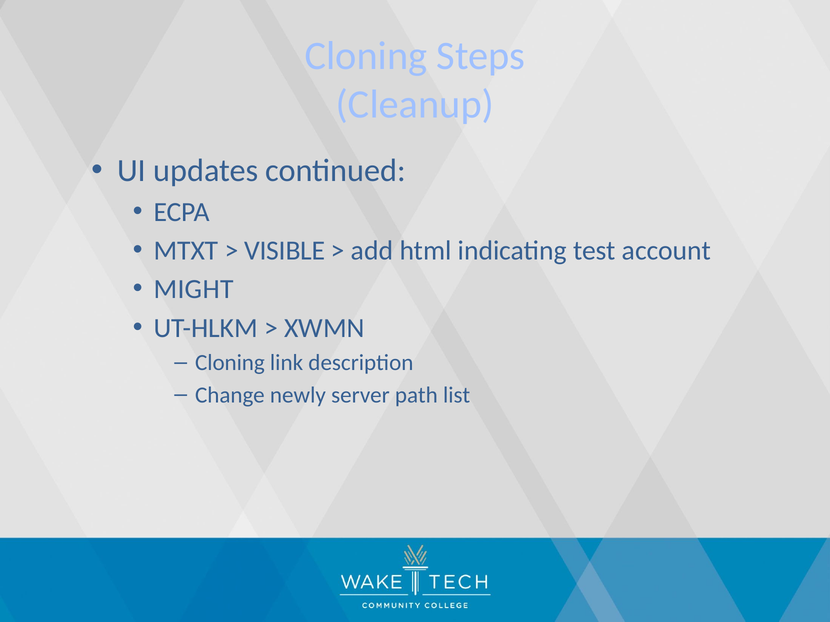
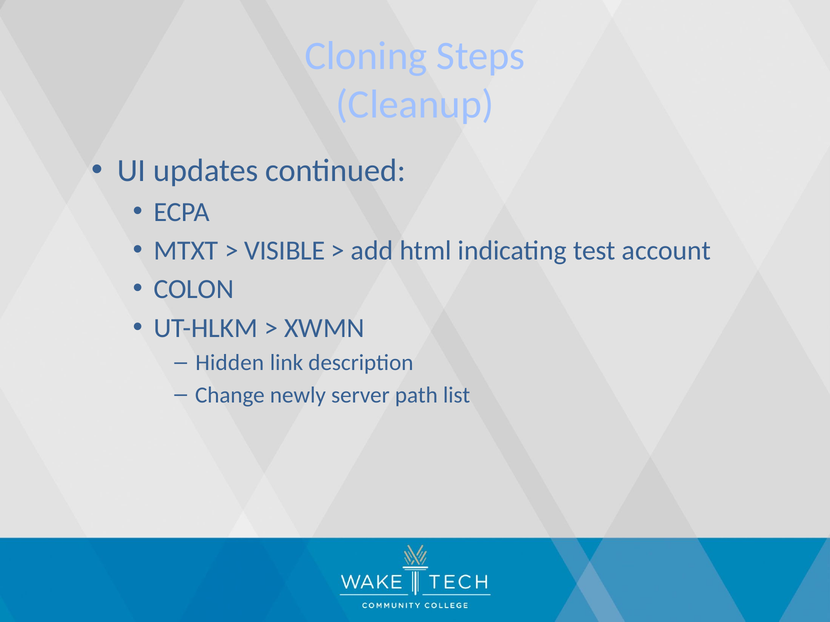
MIGHT: MIGHT -> COLON
Cloning at (230, 363): Cloning -> Hidden
